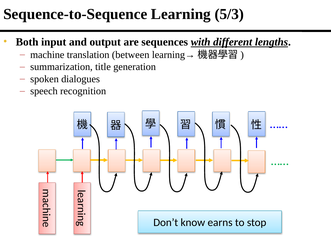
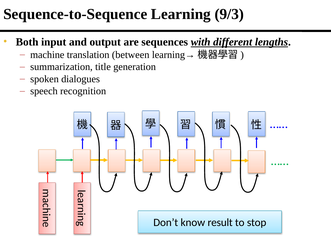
5/3: 5/3 -> 9/3
earns: earns -> result
